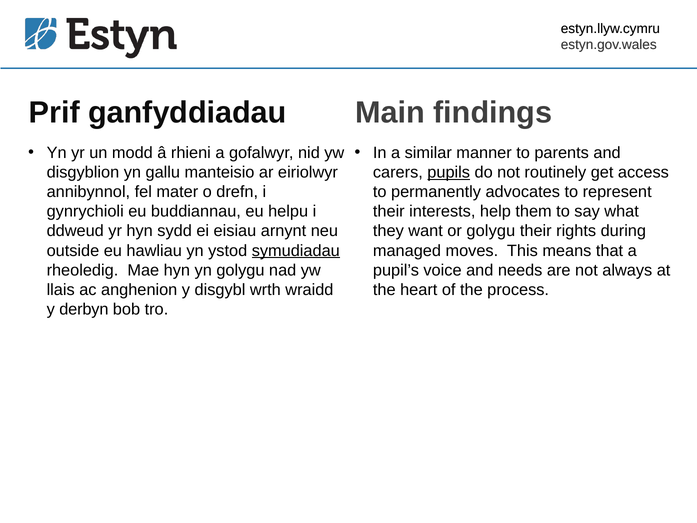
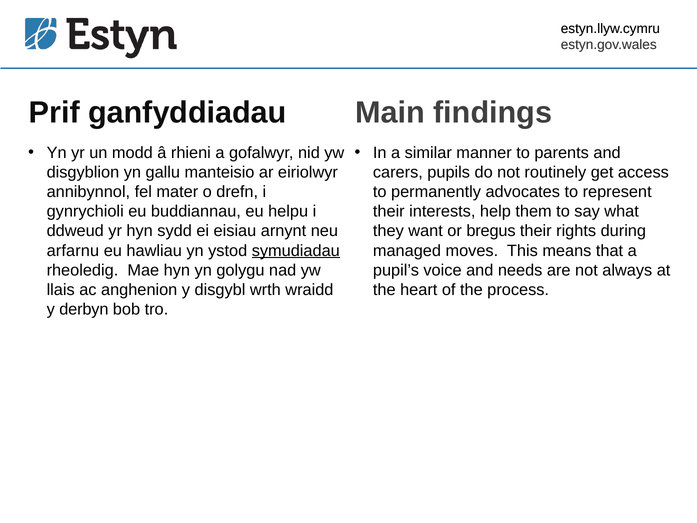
pupils underline: present -> none
or golygu: golygu -> bregus
outside: outside -> arfarnu
